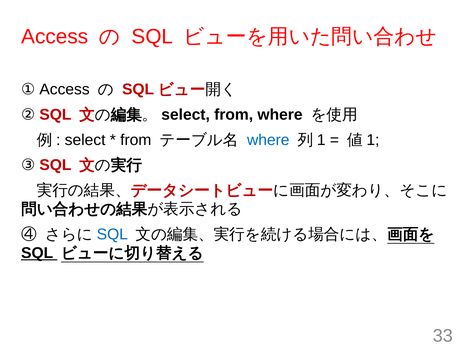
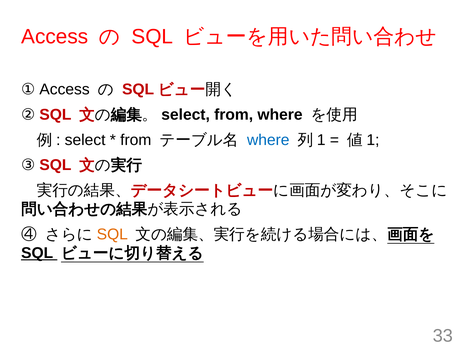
SQL at (112, 234) colour: blue -> orange
